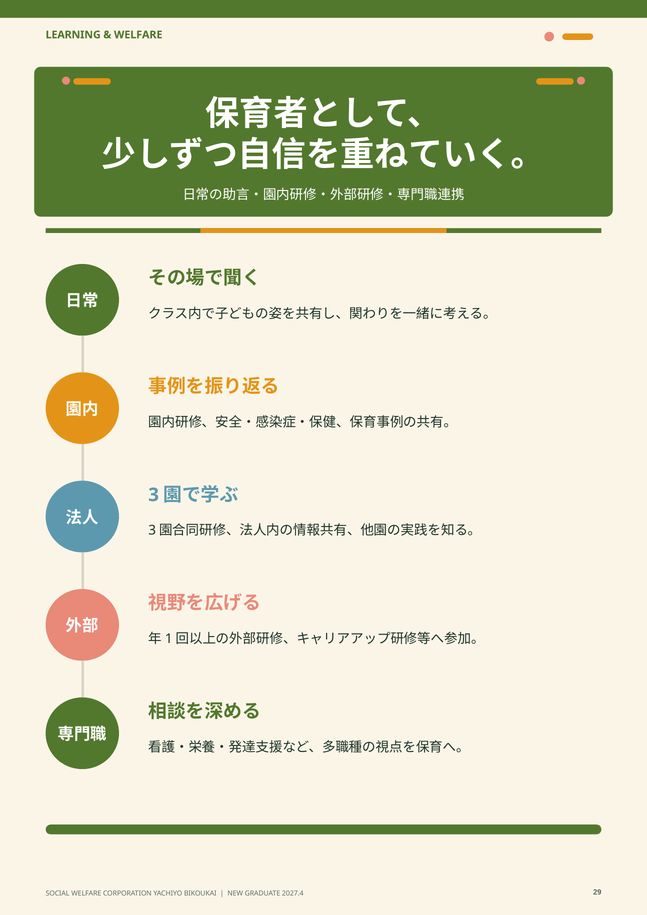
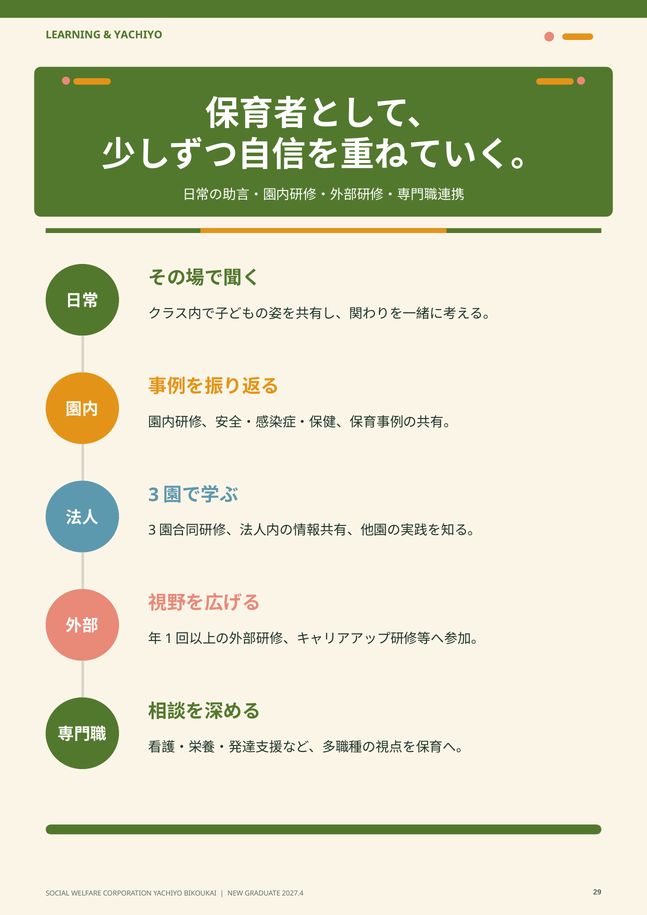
WELFARE at (138, 35): WELFARE -> YACHIYO
